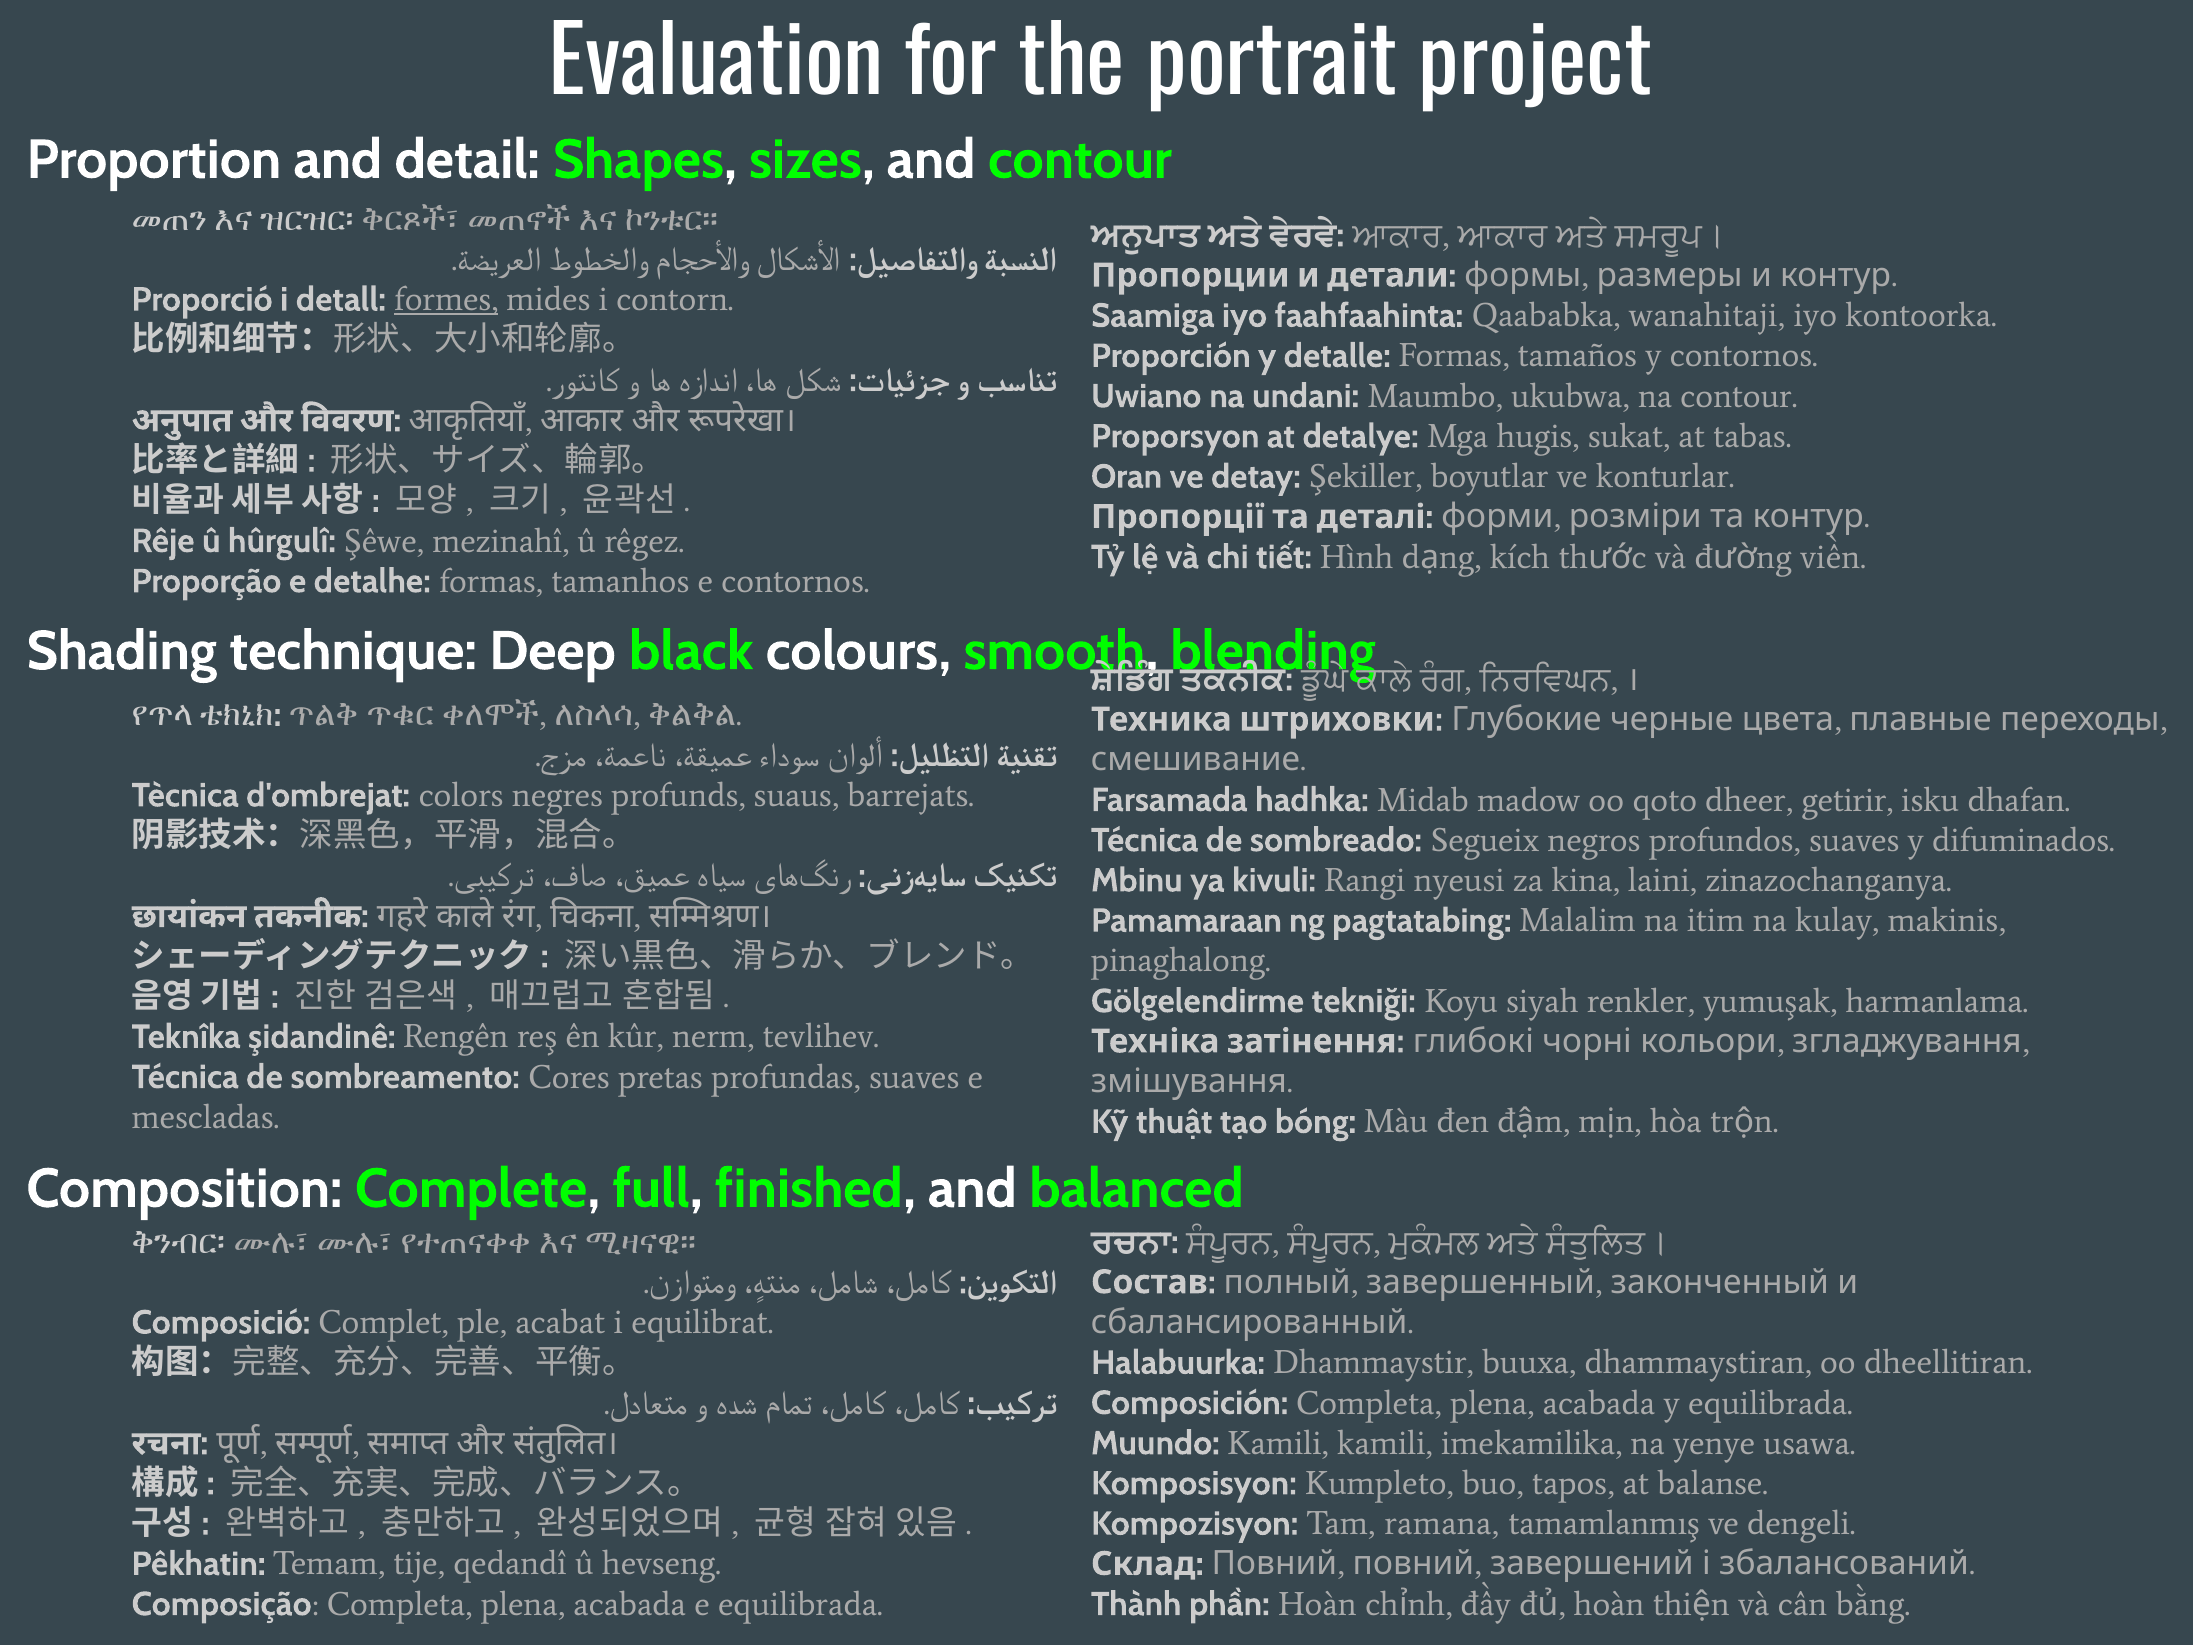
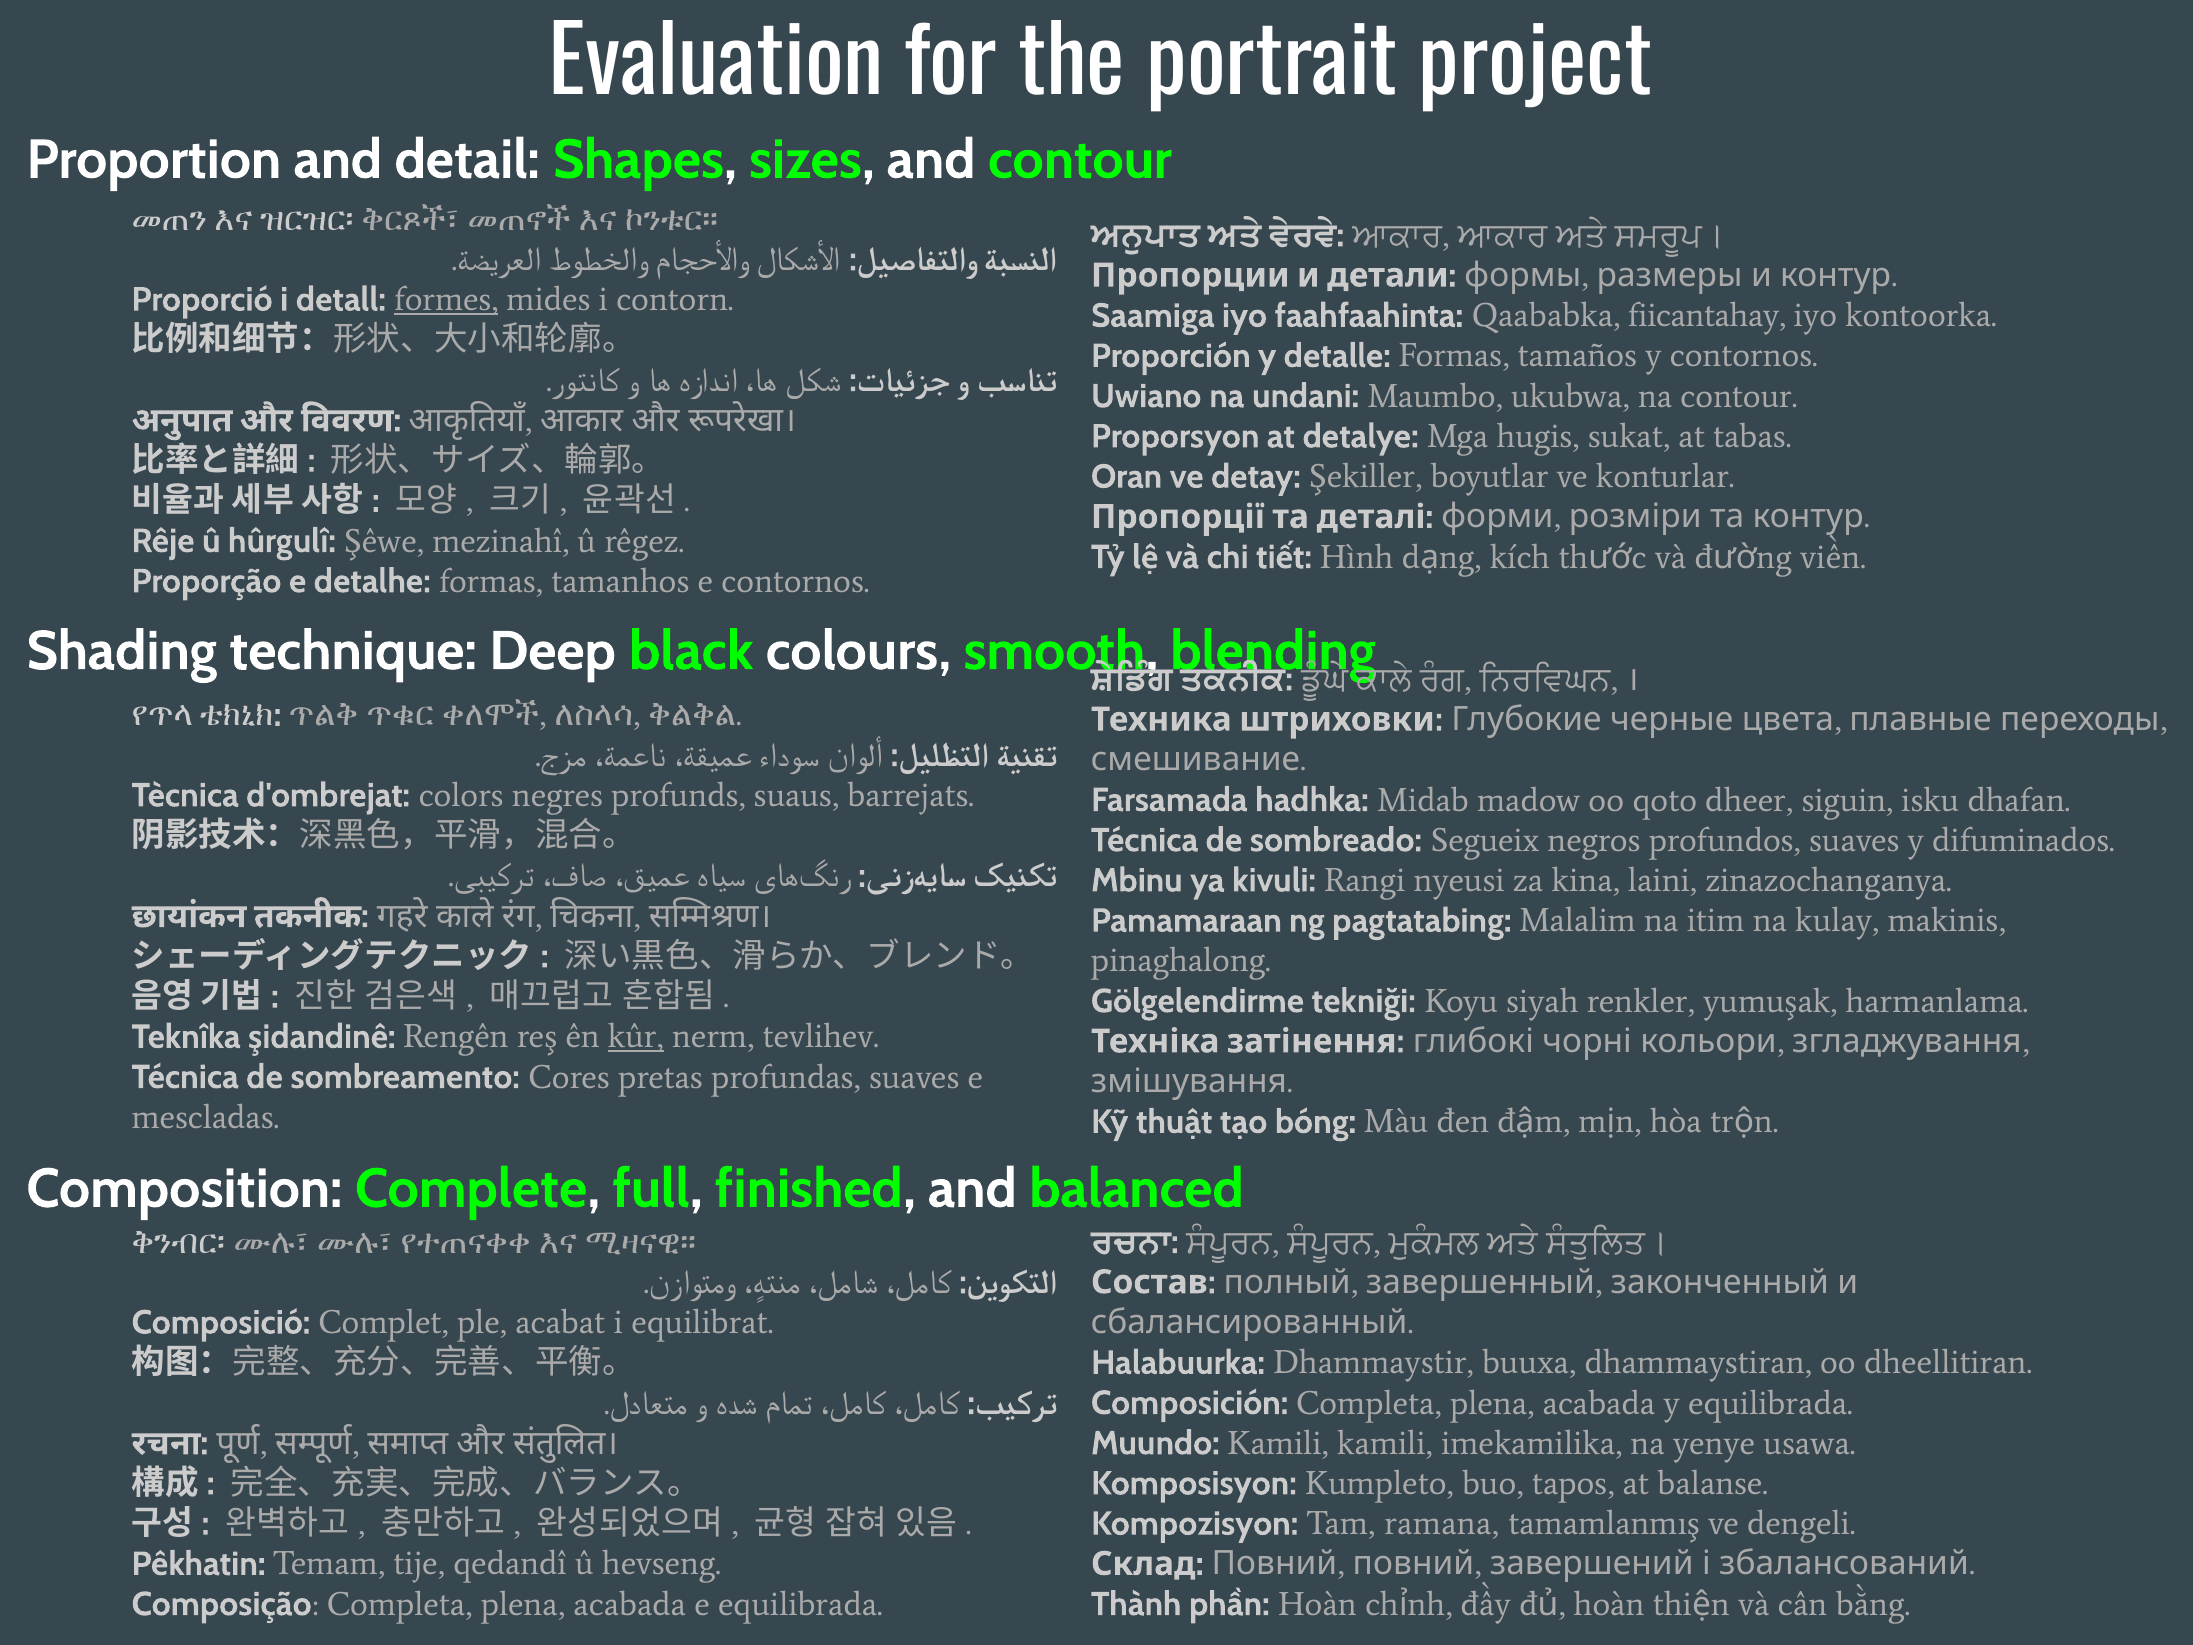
wanahitaji: wanahitaji -> fiicantahay
getirir: getirir -> siguin
kûr underline: none -> present
